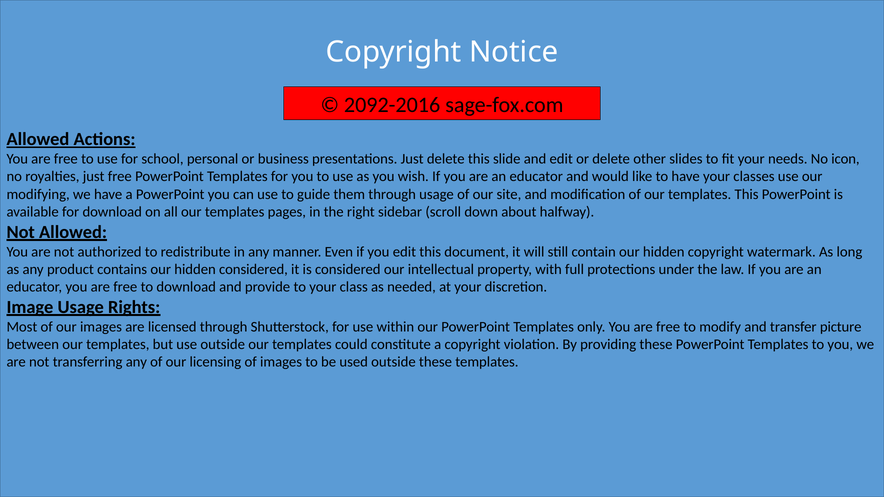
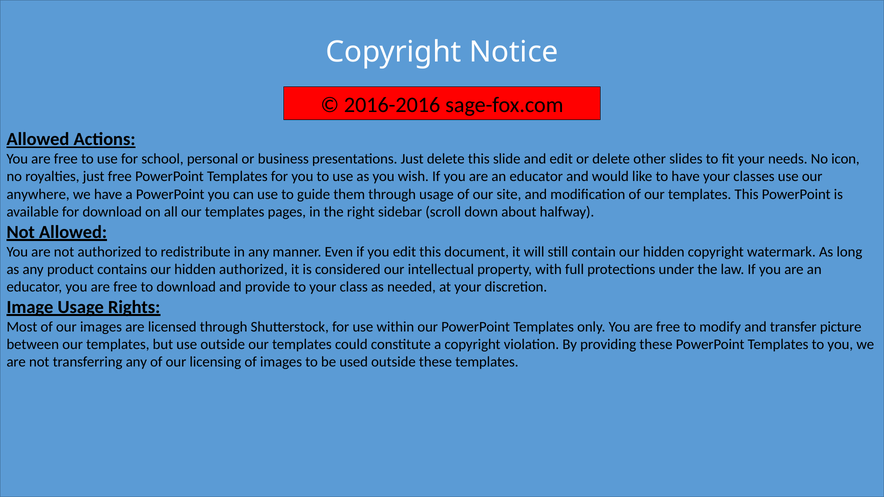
2092-2016: 2092-2016 -> 2016-2016
modifying: modifying -> anywhere
hidden considered: considered -> authorized
